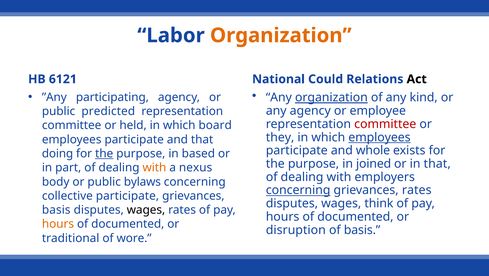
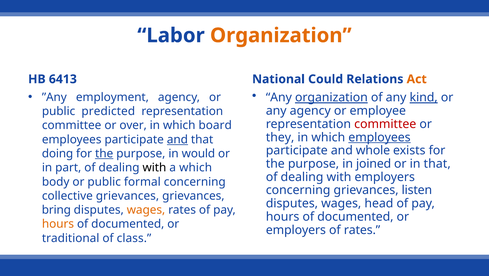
6121: 6121 -> 6413
Act colour: black -> orange
kind underline: none -> present
participating: participating -> employment
held: held -> over
and at (177, 139) underline: none -> present
based: based -> would
with at (154, 168) colour: orange -> black
a nexus: nexus -> which
bylaws: bylaws -> formal
concerning at (298, 190) underline: present -> none
grievances rates: rates -> listen
collective participate: participate -> grievances
think: think -> head
basis at (56, 210): basis -> bring
wages at (146, 210) colour: black -> orange
disruption at (296, 230): disruption -> employers
of basis: basis -> rates
wore: wore -> class
